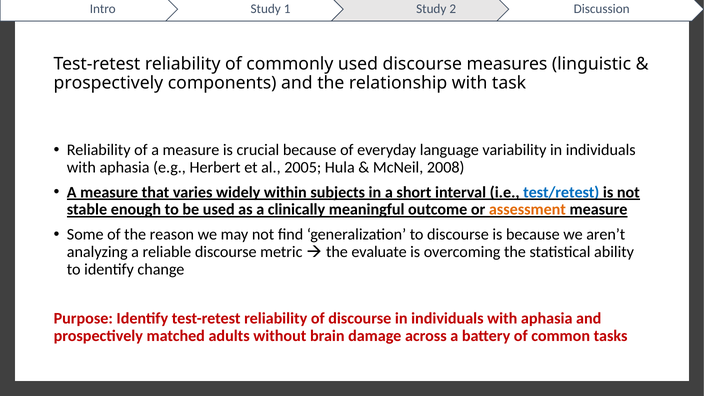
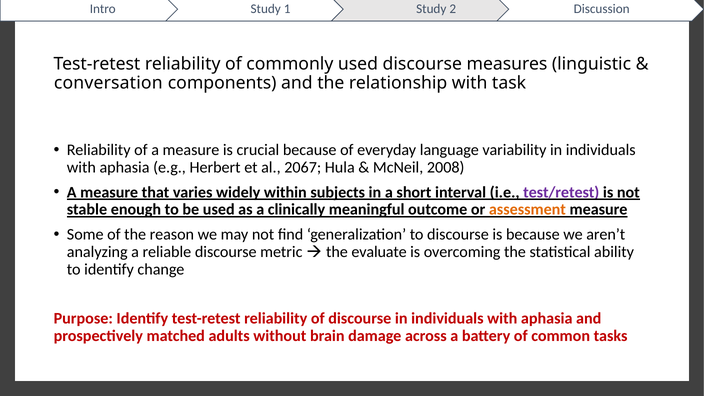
prospectively at (108, 83): prospectively -> conversation
2005: 2005 -> 2067
test/retest colour: blue -> purple
